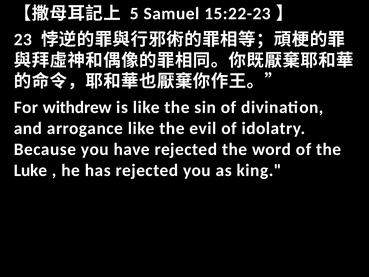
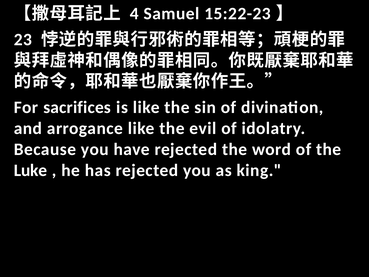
5: 5 -> 4
withdrew: withdrew -> sacrifices
